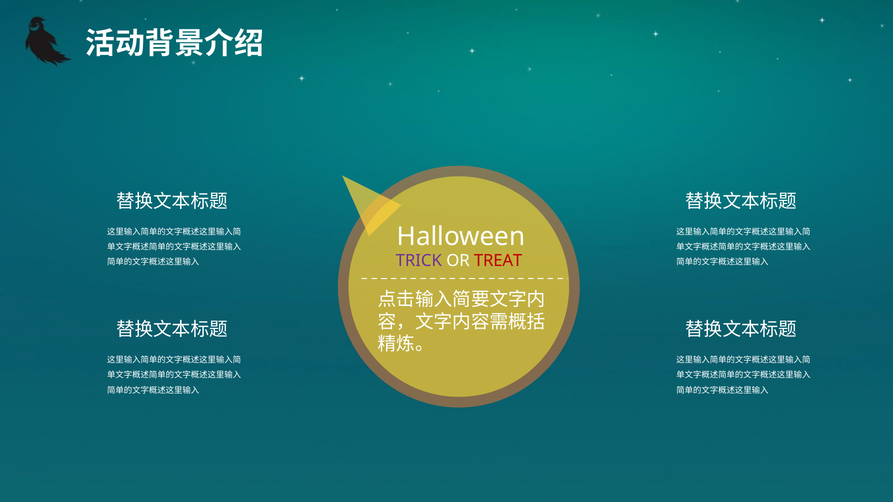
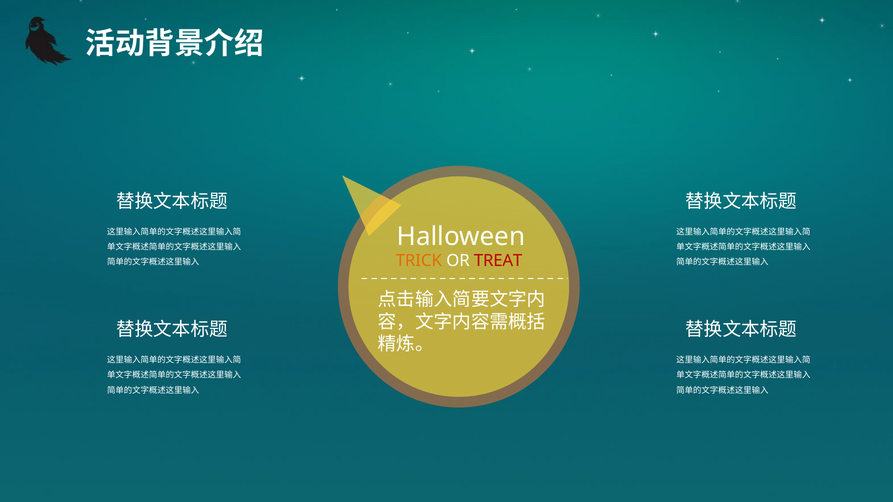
TRICK colour: purple -> orange
